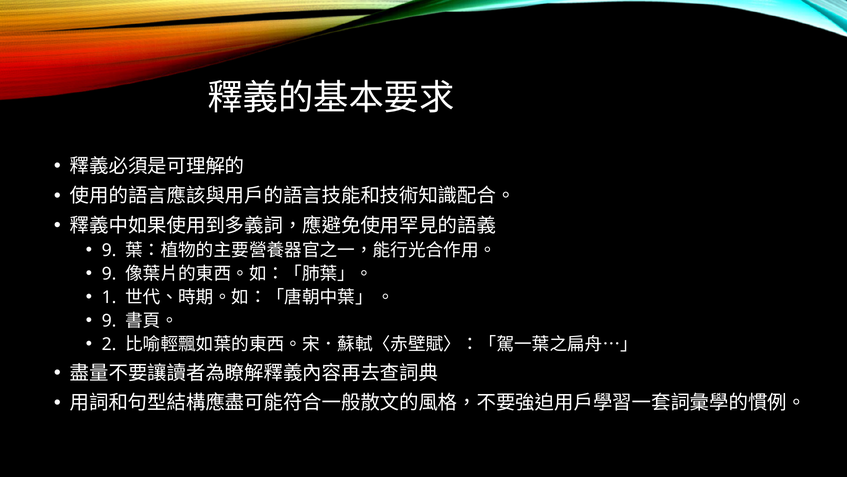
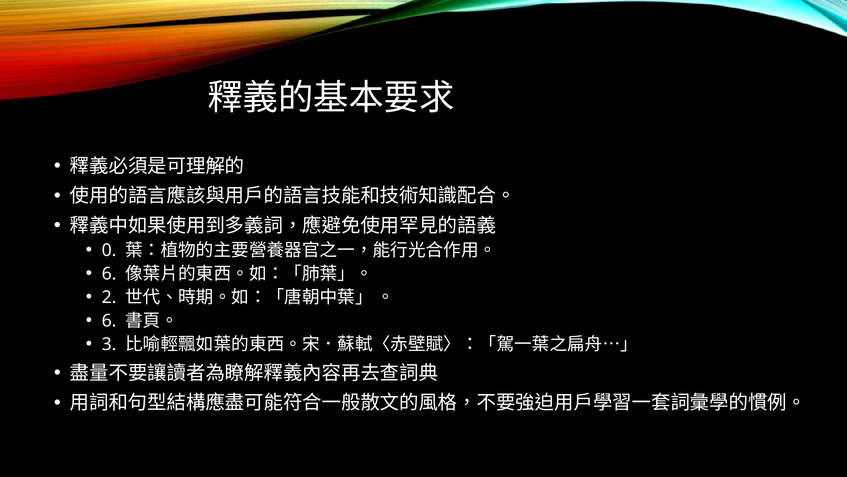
9 at (109, 250): 9 -> 0
9 at (109, 273): 9 -> 6
1: 1 -> 2
9 at (109, 320): 9 -> 6
2: 2 -> 3
